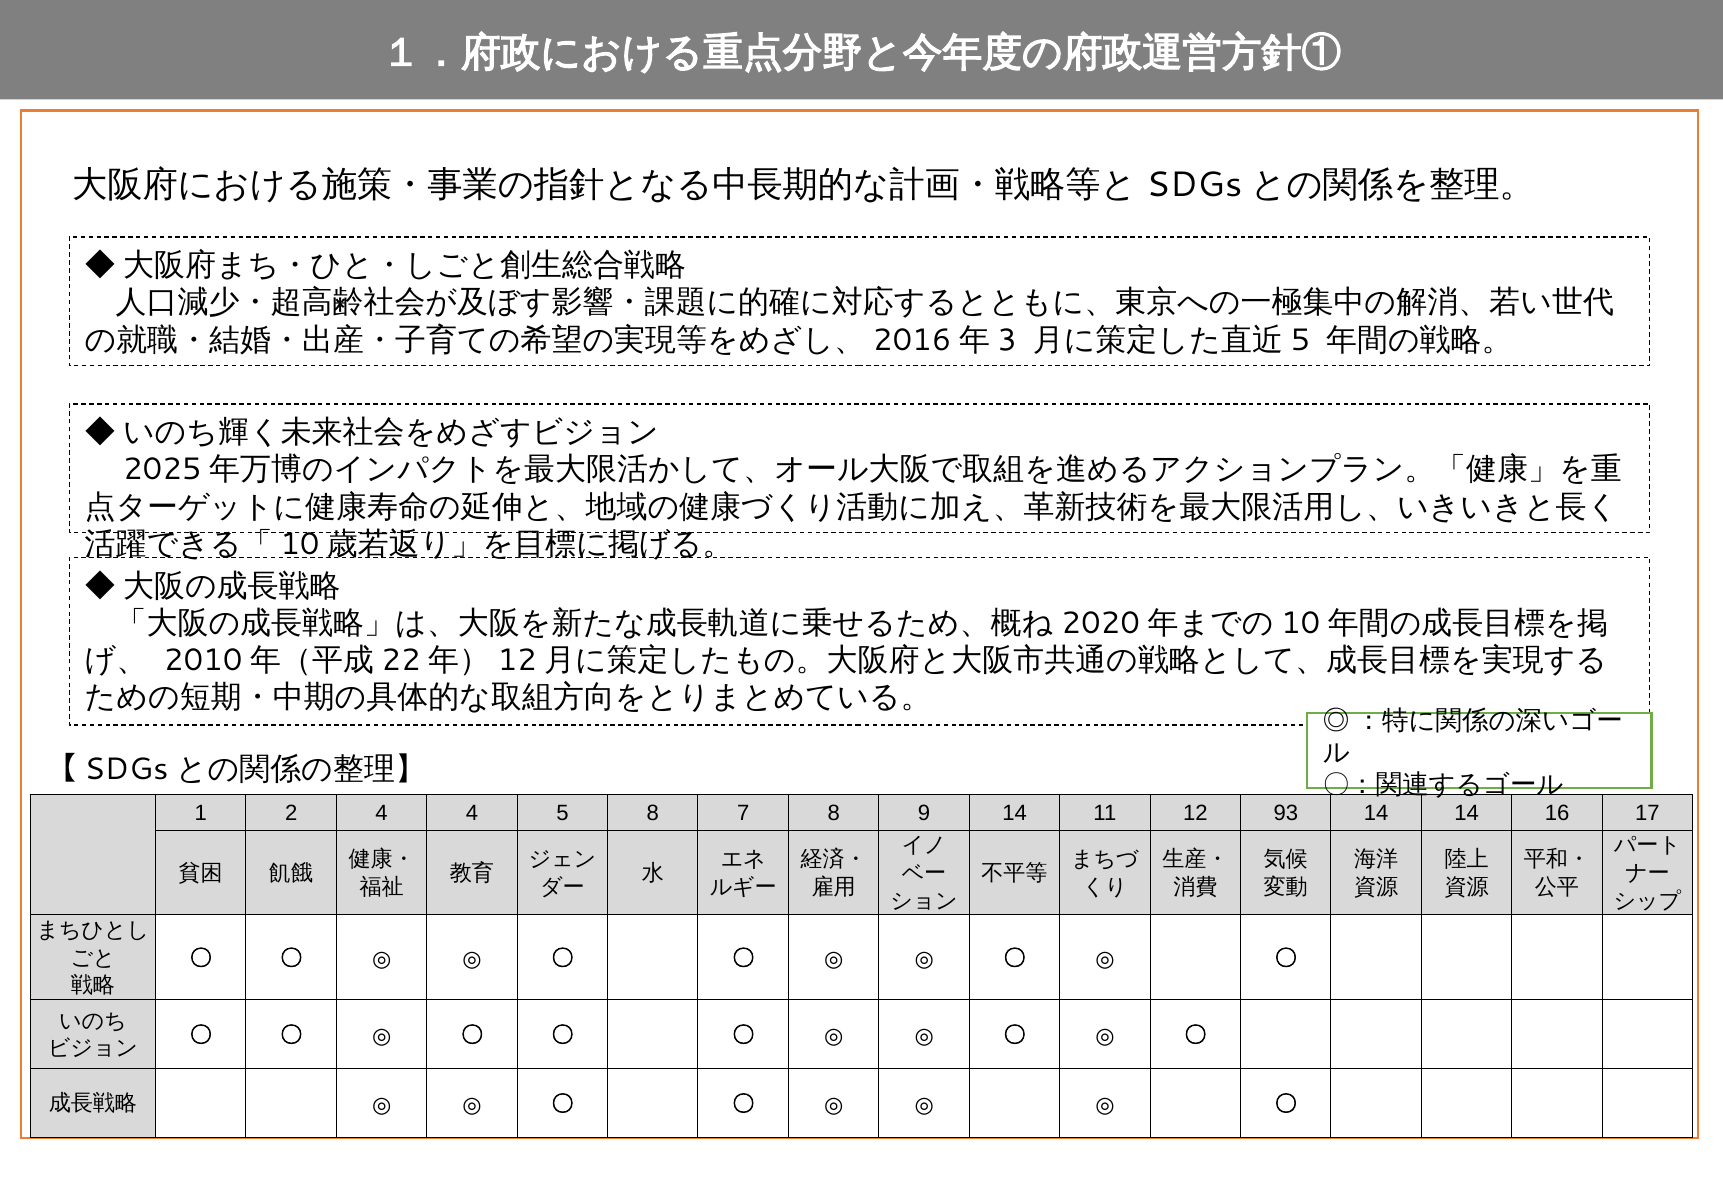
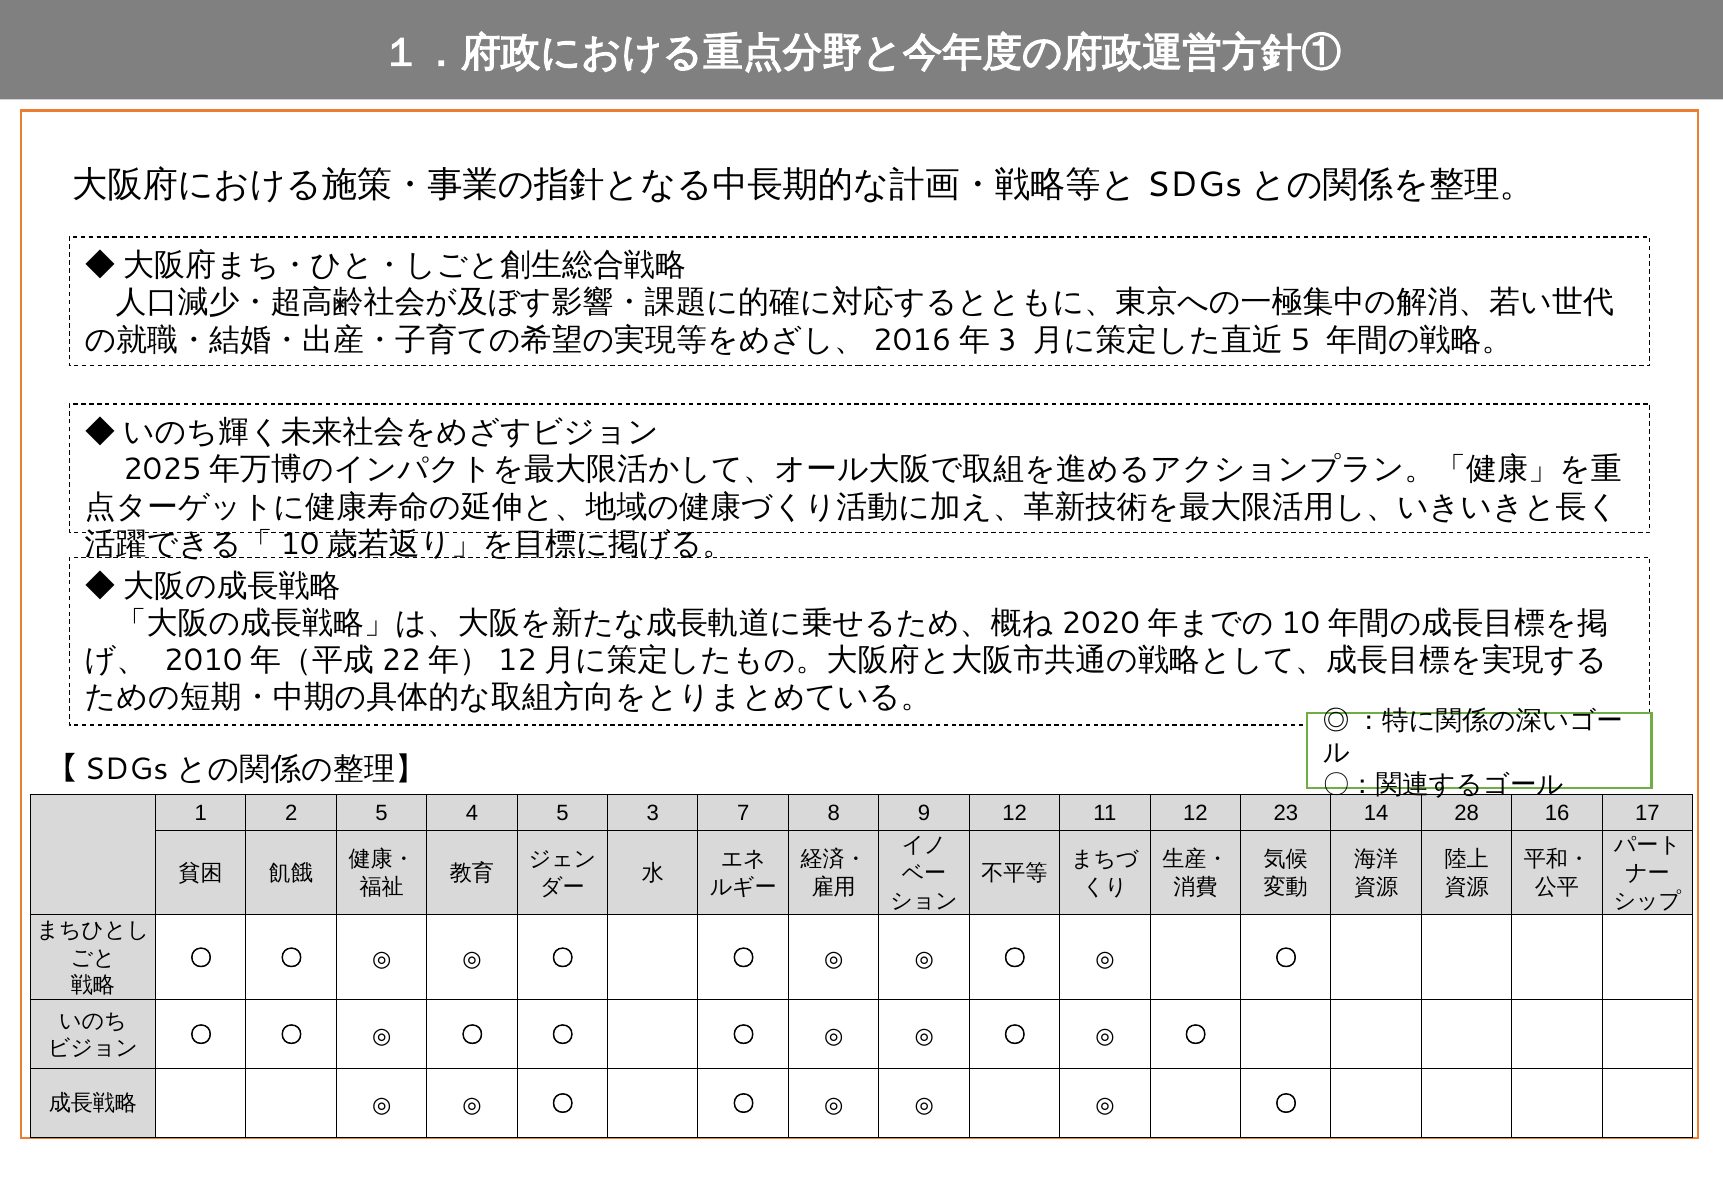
2 4: 4 -> 5
5 8: 8 -> 3
9 14: 14 -> 12
93: 93 -> 23
14 14: 14 -> 28
